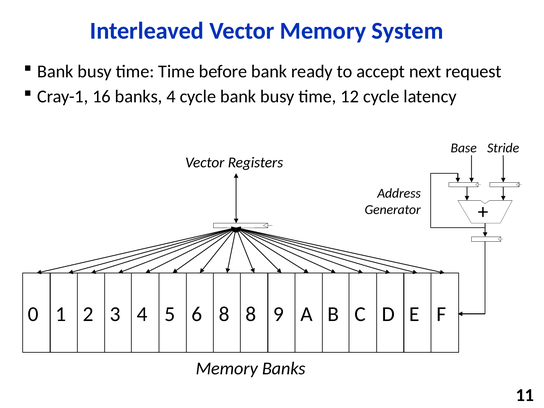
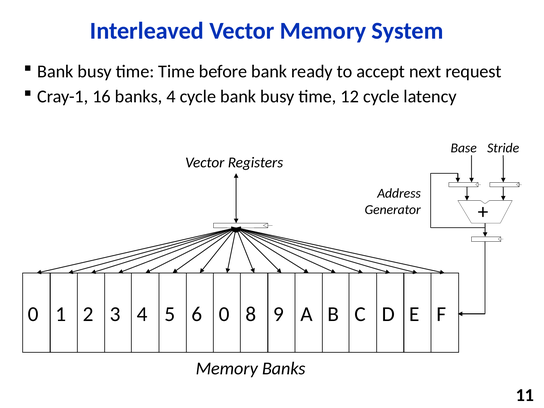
6 8: 8 -> 0
